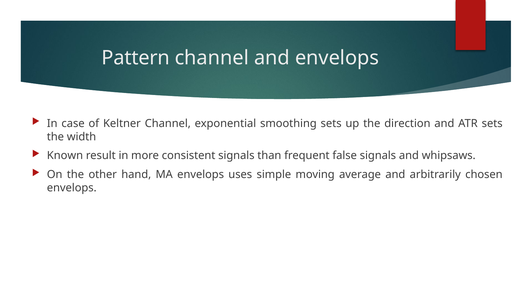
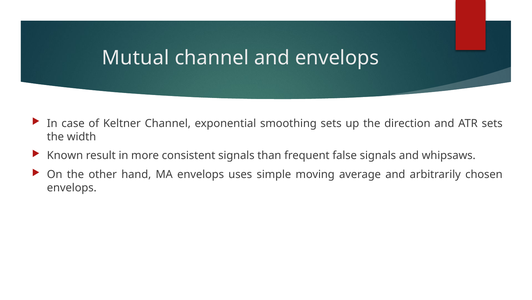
Pattern: Pattern -> Mutual
